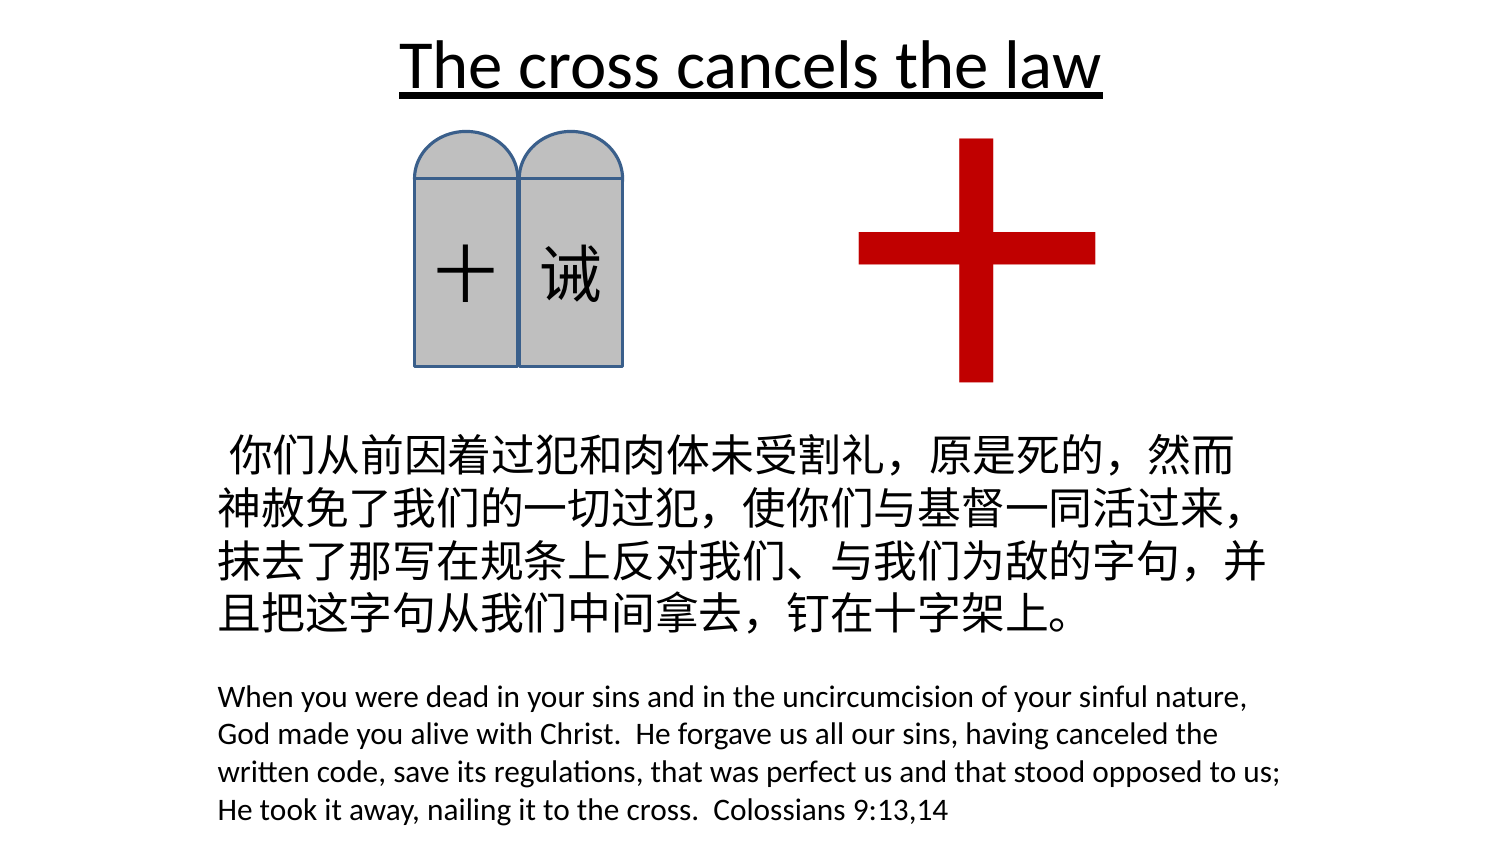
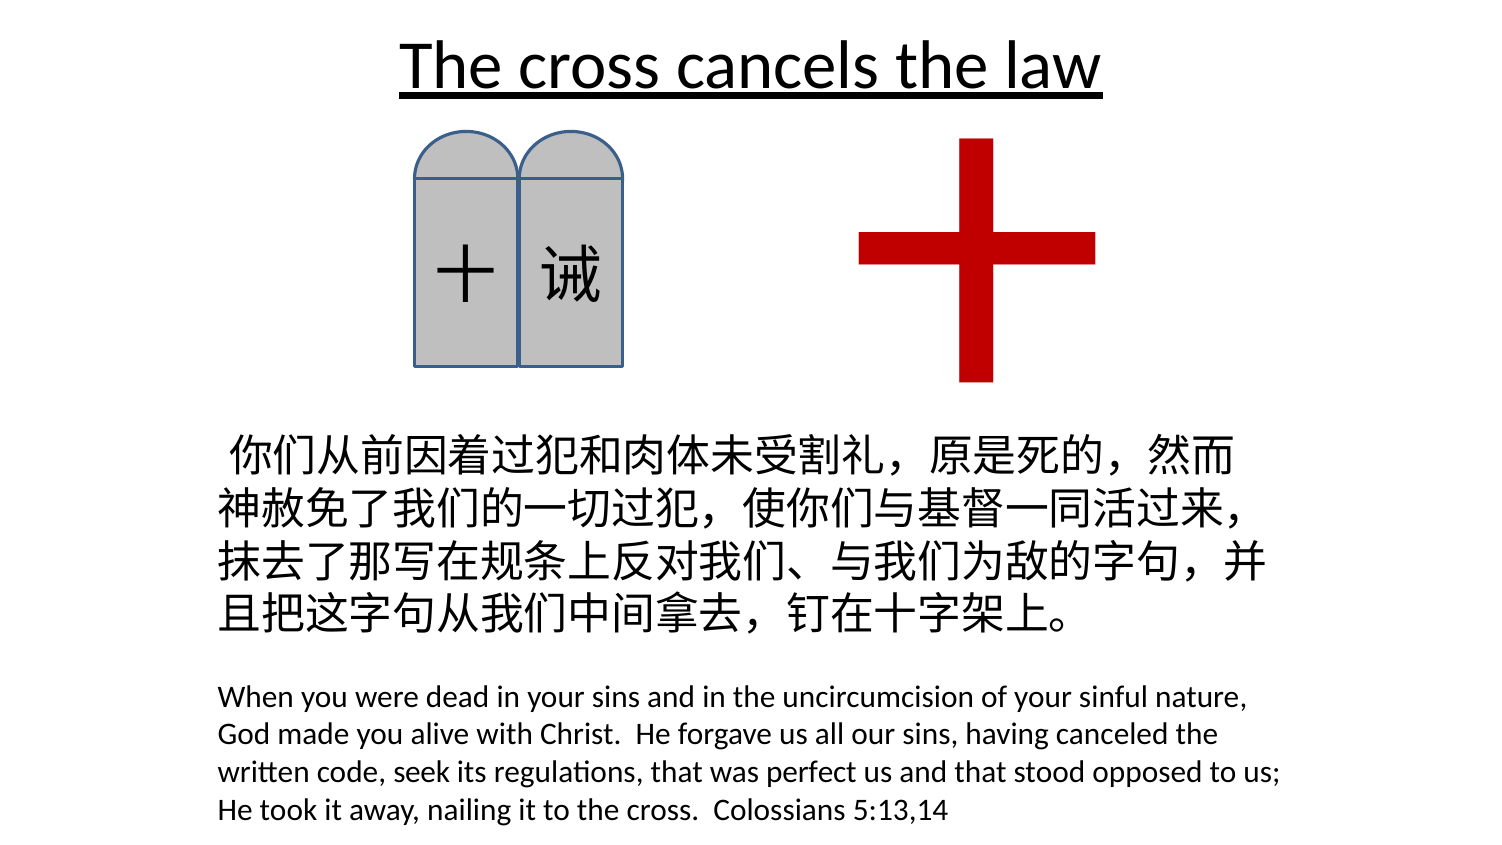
save: save -> seek
9:13,14: 9:13,14 -> 5:13,14
